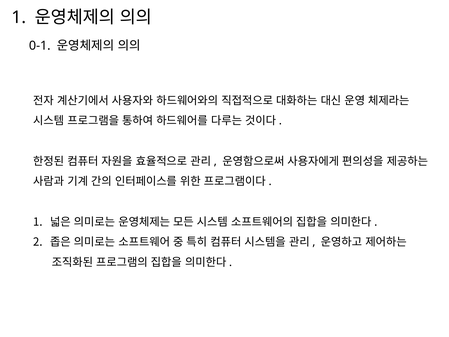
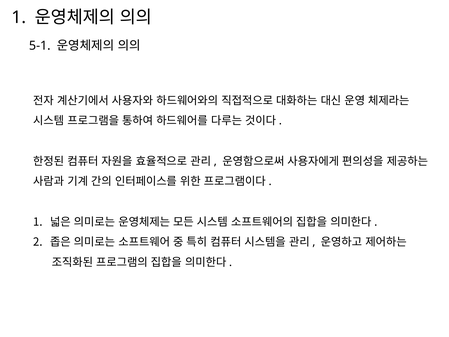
0-1: 0-1 -> 5-1
